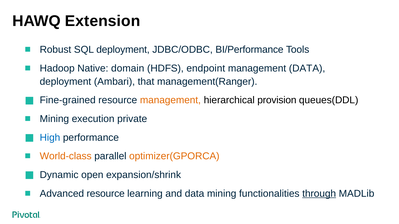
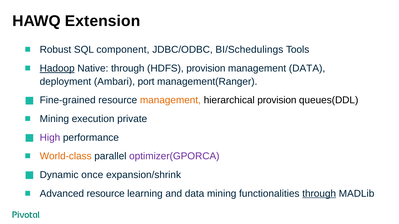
SQL deployment: deployment -> component
BI/Performance: BI/Performance -> BI/Schedulings
Hadoop underline: none -> present
Native domain: domain -> through
HDFS endpoint: endpoint -> provision
that: that -> port
High colour: blue -> purple
optimizer(GPORCA colour: orange -> purple
open: open -> once
